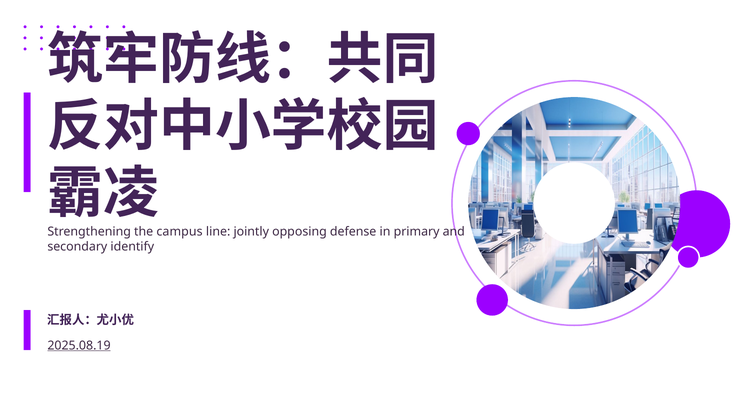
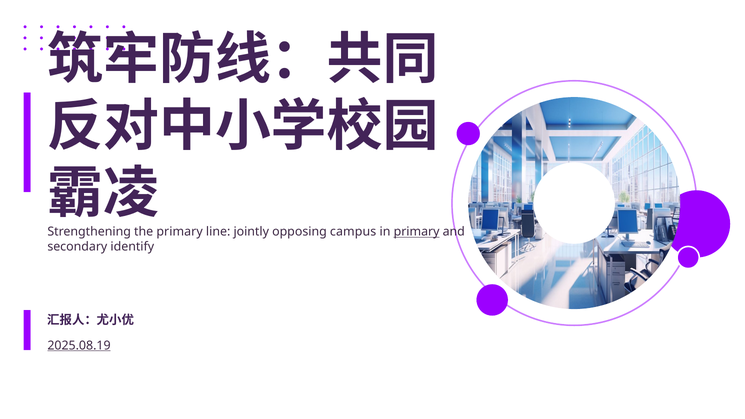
the campus: campus -> primary
defense: defense -> campus
primary at (417, 232) underline: none -> present
